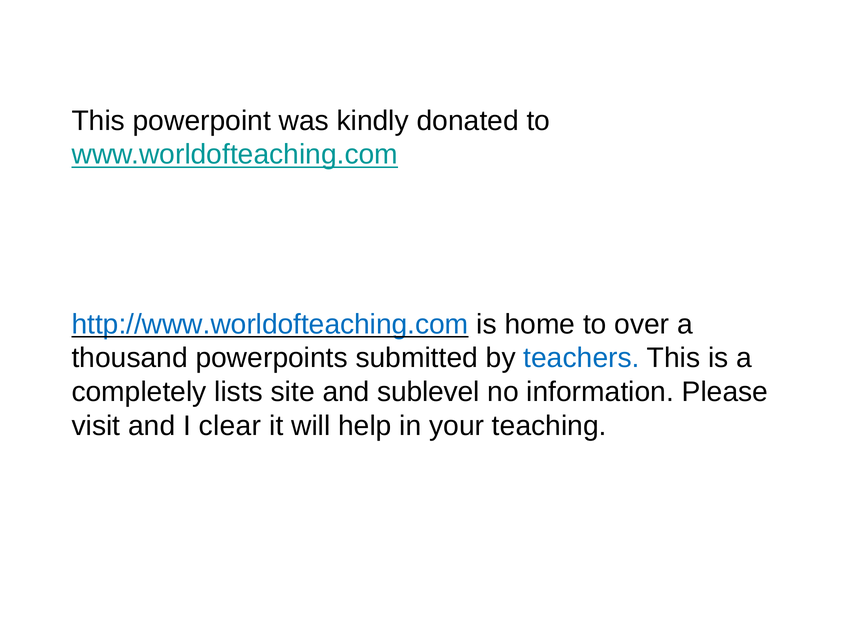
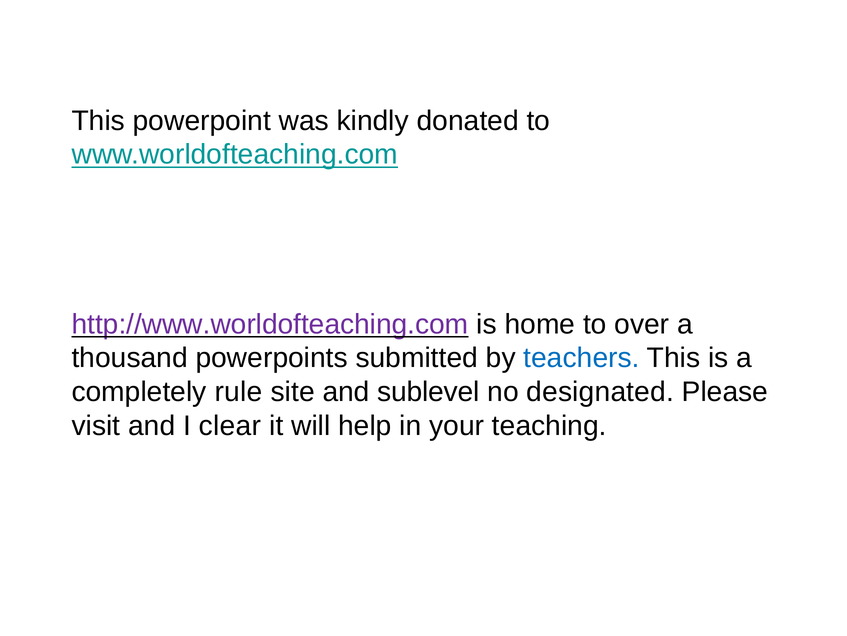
http://www.worldofteaching.com colour: blue -> purple
lists: lists -> rule
information: information -> designated
